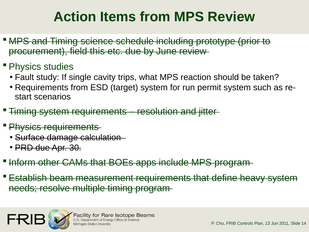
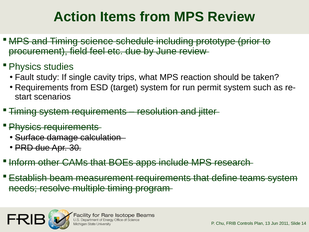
this: this -> feel
MPS program: program -> research
heavy: heavy -> teams
